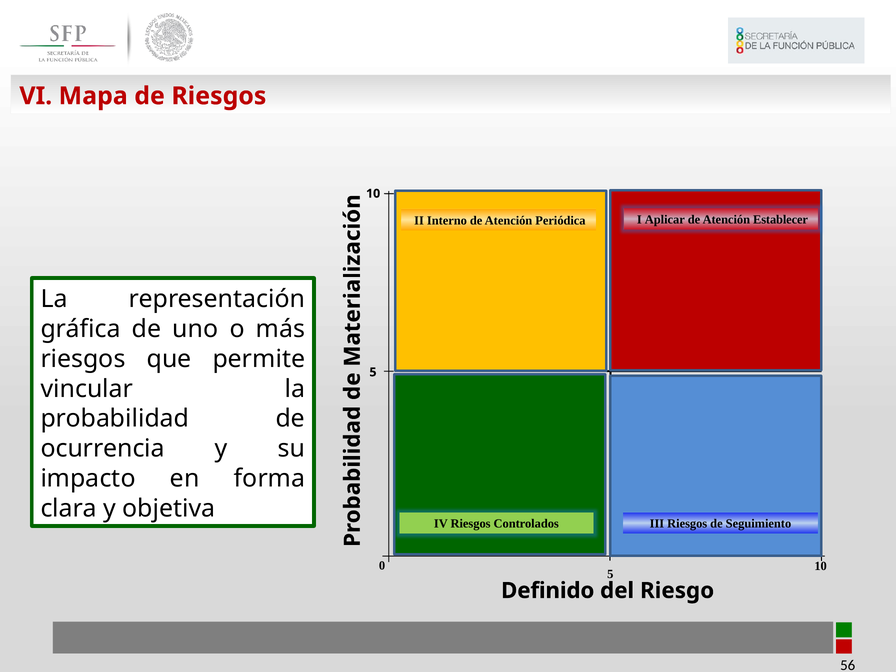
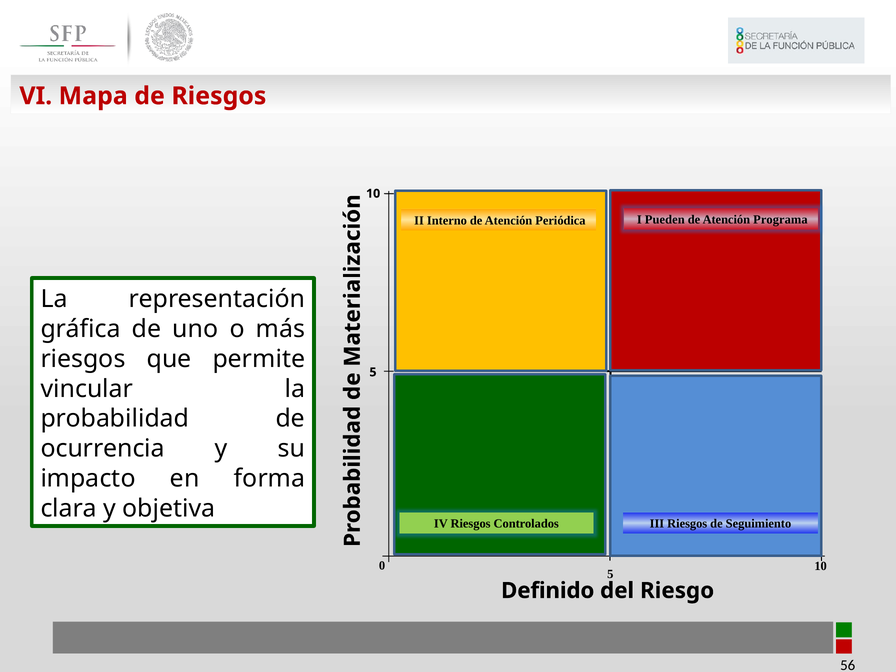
Aplicar: Aplicar -> Pueden
Establecer: Establecer -> Programa
